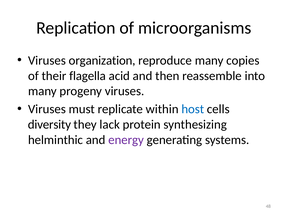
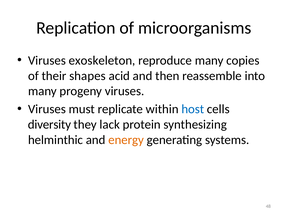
organization: organization -> exoskeleton
flagella: flagella -> shapes
energy colour: purple -> orange
